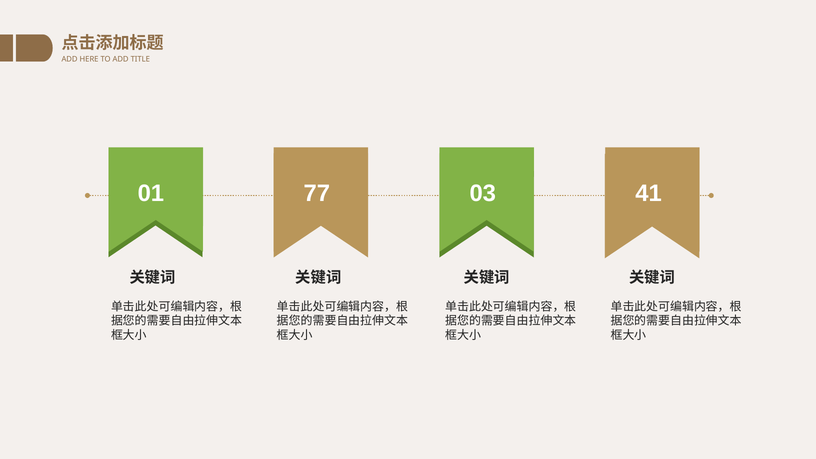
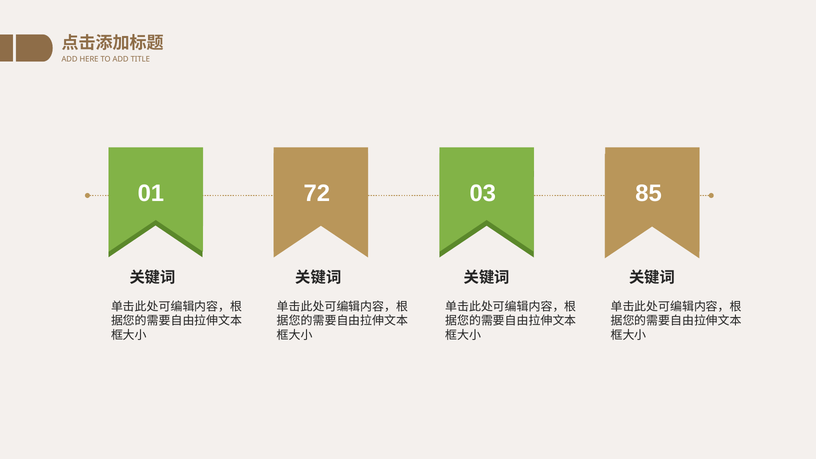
77: 77 -> 72
41: 41 -> 85
